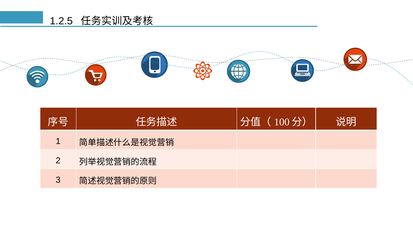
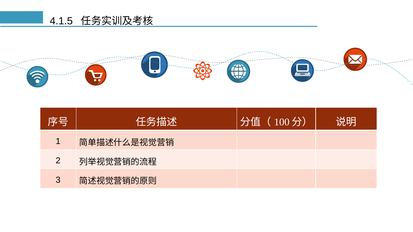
1.2.5: 1.2.5 -> 4.1.5
